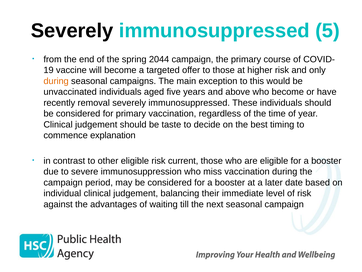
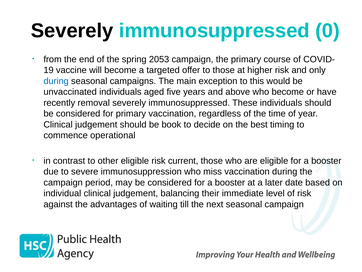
5: 5 -> 0
2044: 2044 -> 2053
during at (56, 81) colour: orange -> blue
taste: taste -> book
explanation: explanation -> operational
